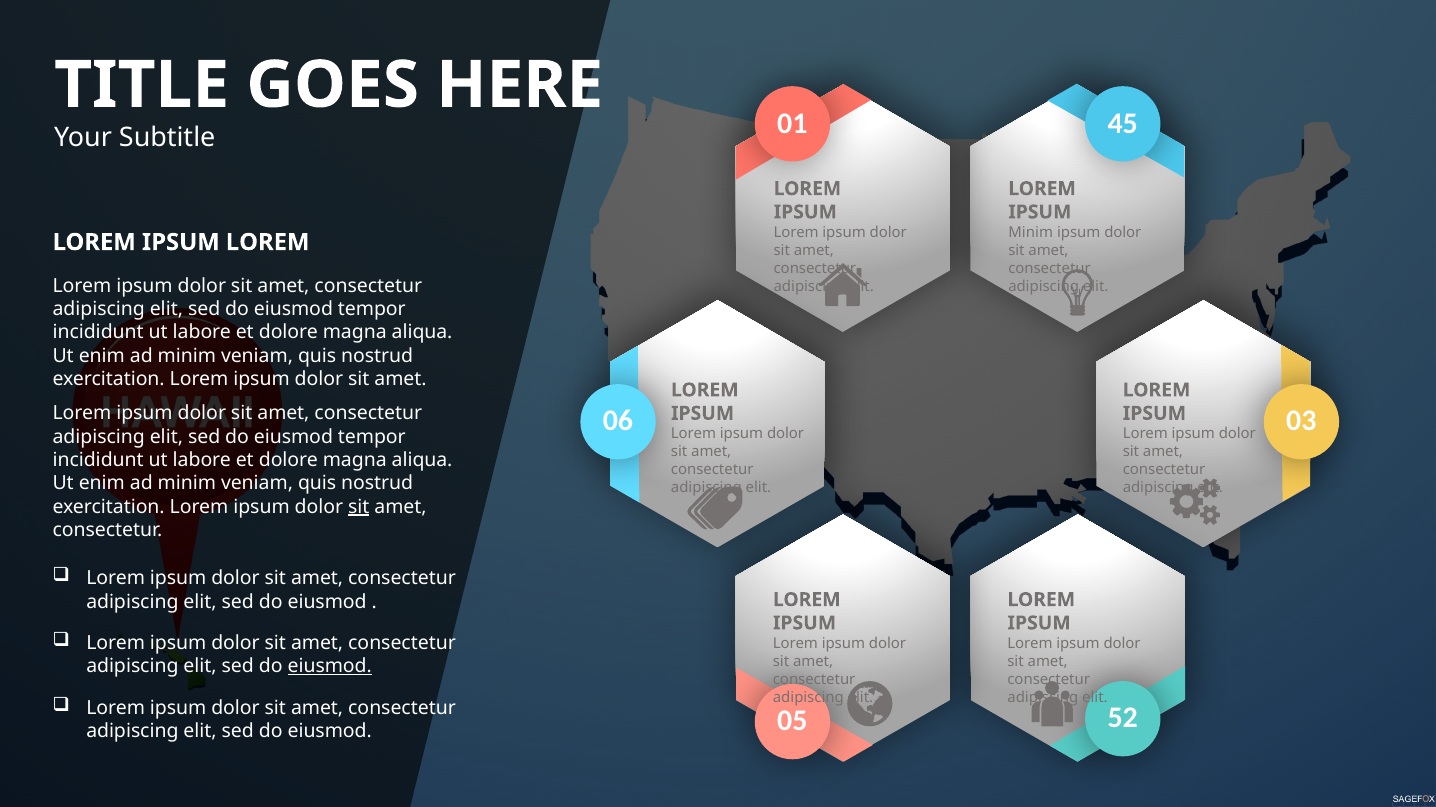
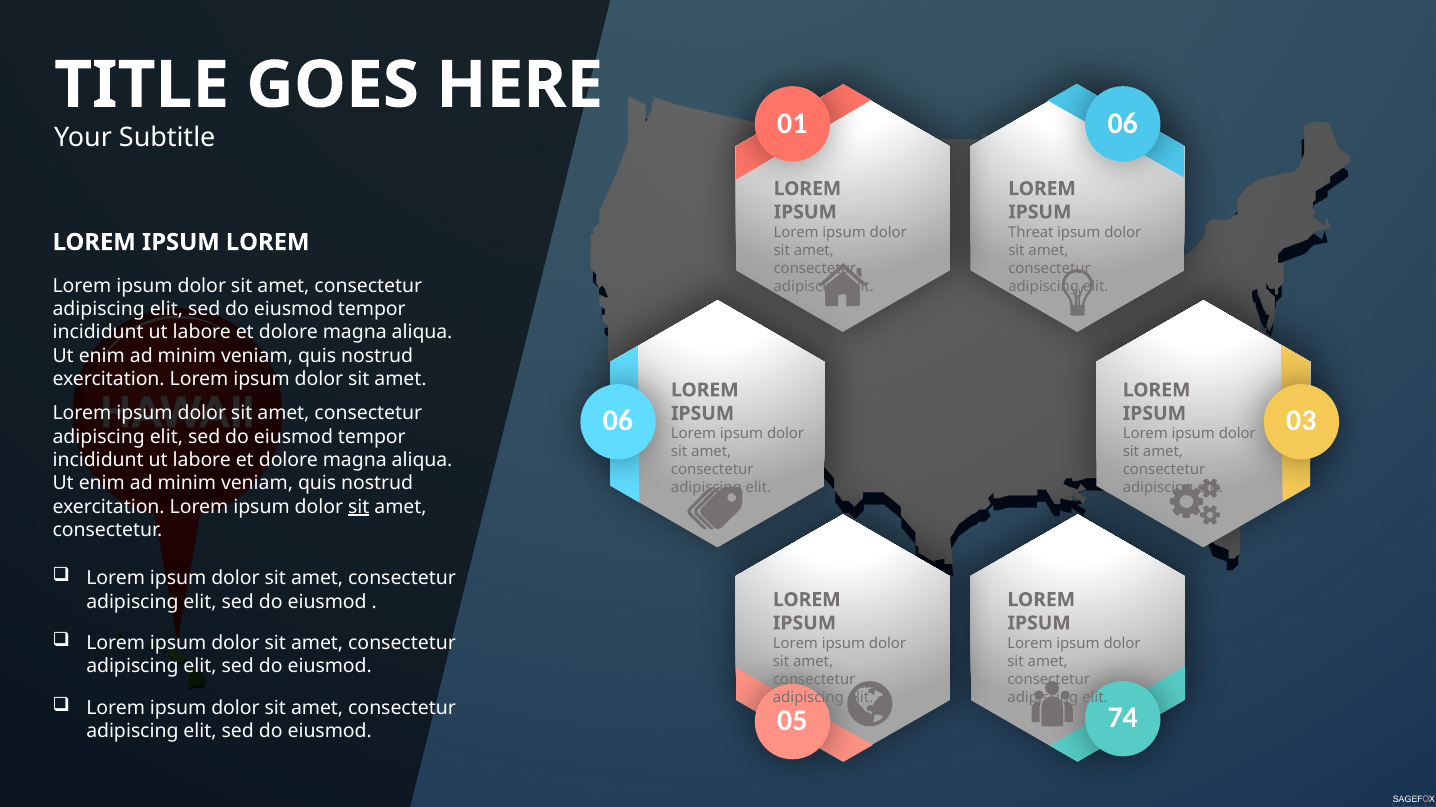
01 45: 45 -> 06
Minim at (1031, 233): Minim -> Threat
eiusmod at (330, 667) underline: present -> none
52: 52 -> 74
